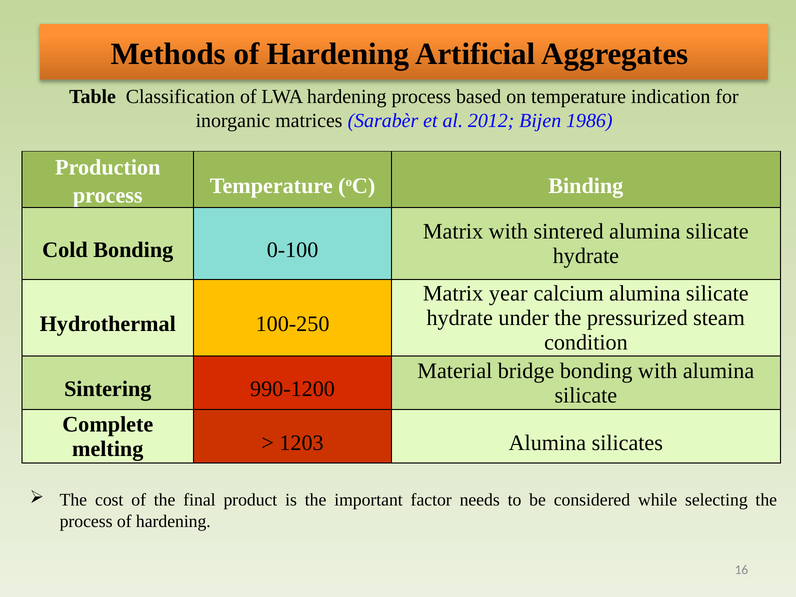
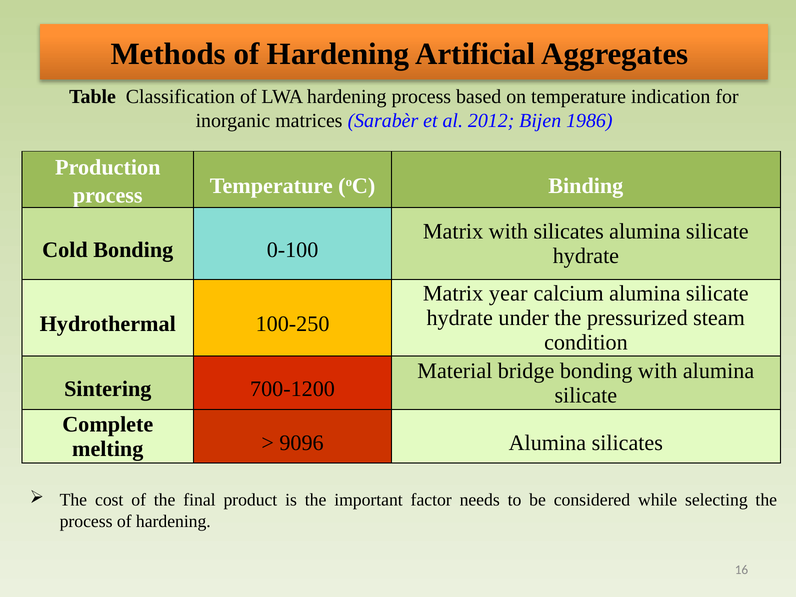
with sintered: sintered -> silicates
990-1200: 990-1200 -> 700-1200
1203: 1203 -> 9096
